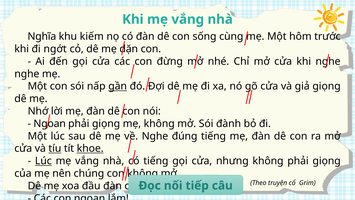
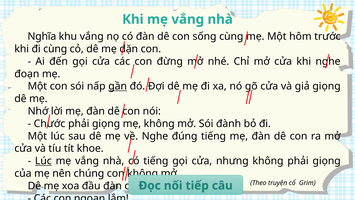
khu kiếm: kiếm -> vắng
đi ngớt: ngớt -> cùng
nghe at (27, 74): nghe -> đoạn
Ngoan at (50, 123): Ngoan -> Chước
tíu underline: present -> none
khoe underline: present -> none
